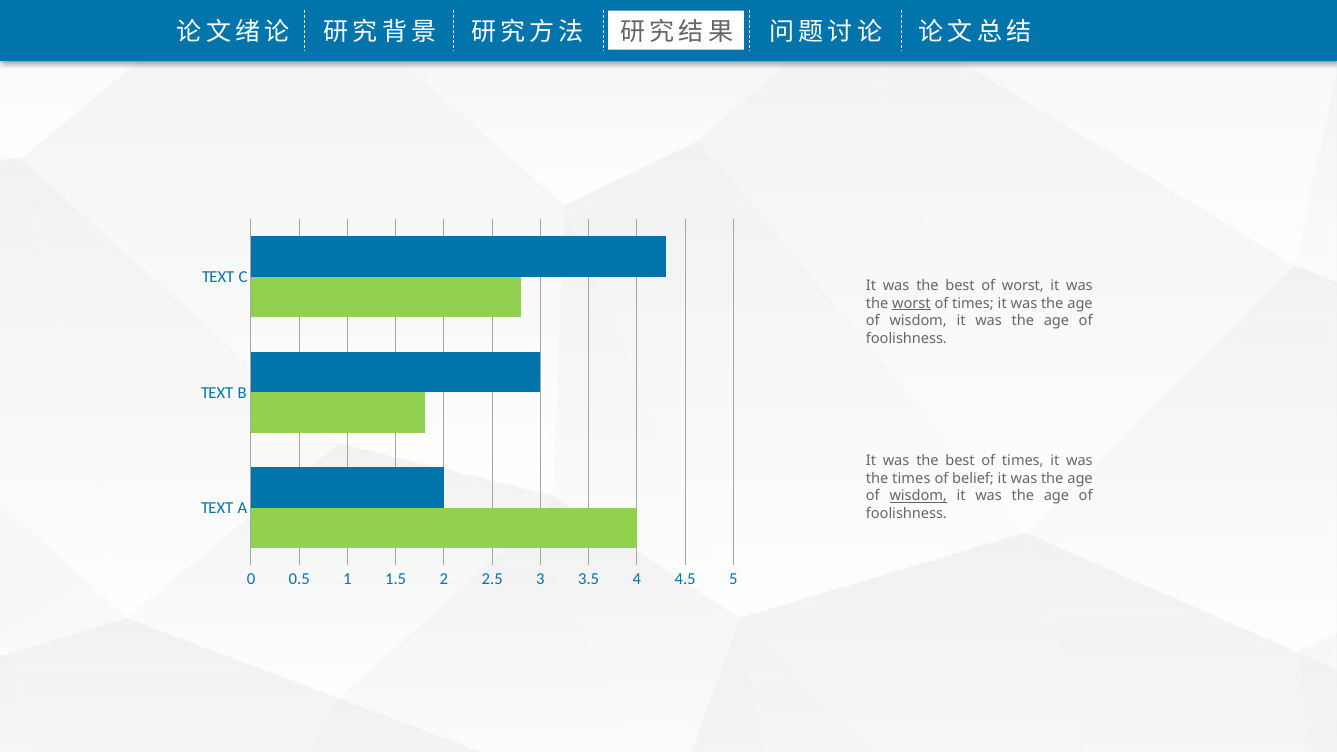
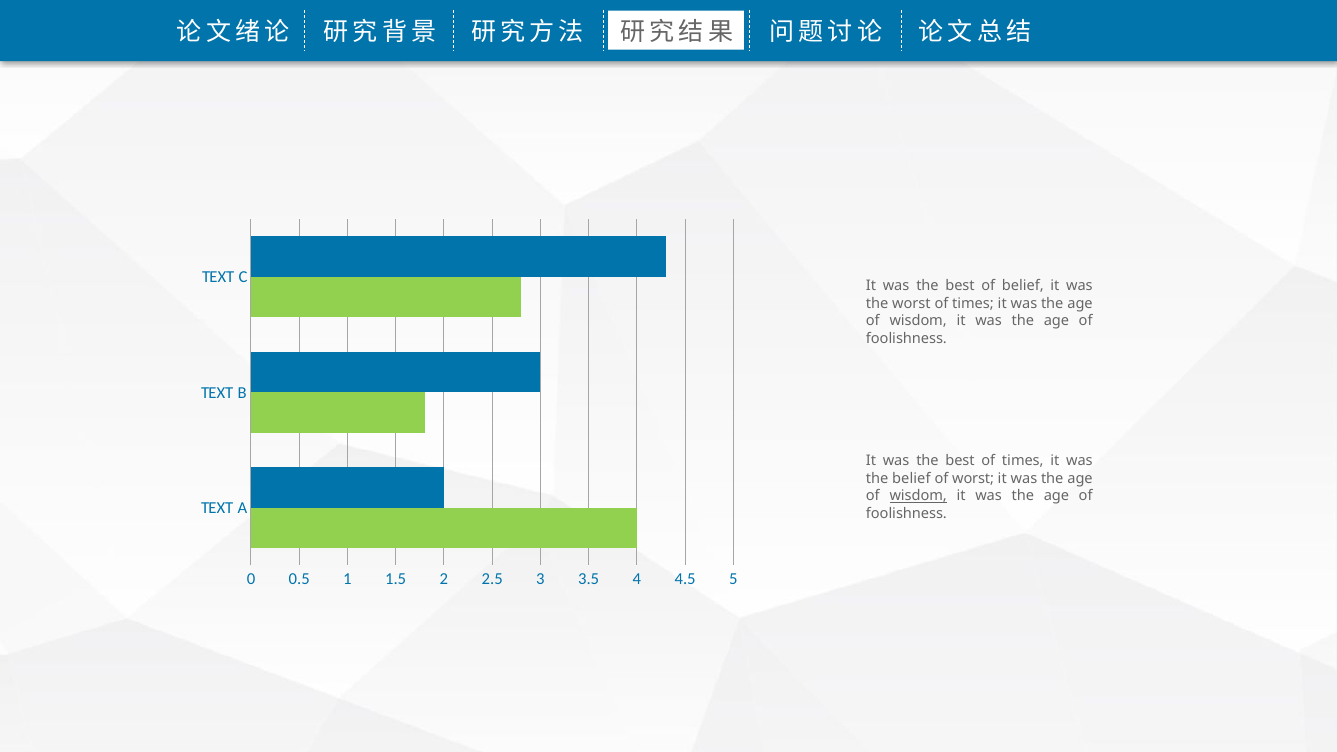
of worst: worst -> belief
worst at (911, 303) underline: present -> none
the times: times -> belief
of belief: belief -> worst
